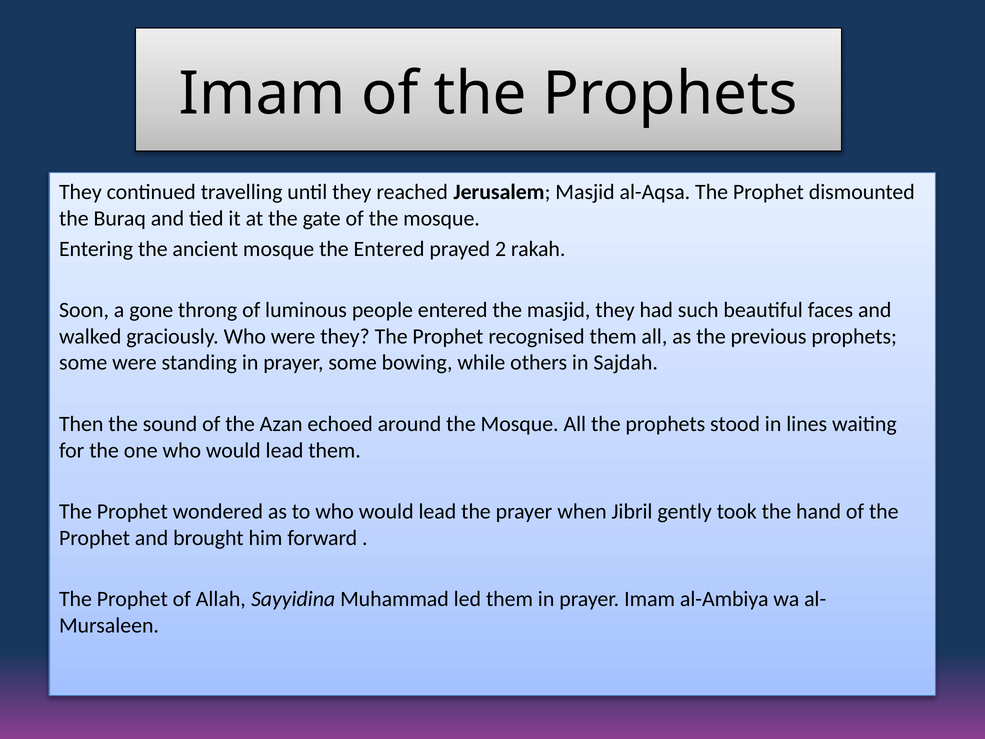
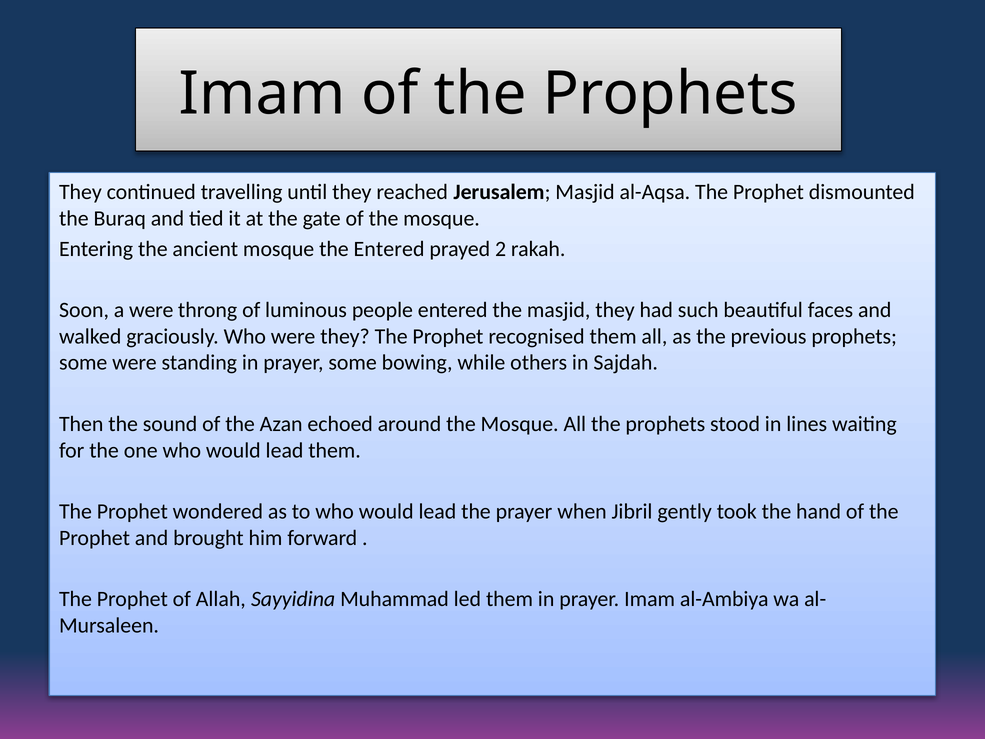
a gone: gone -> were
